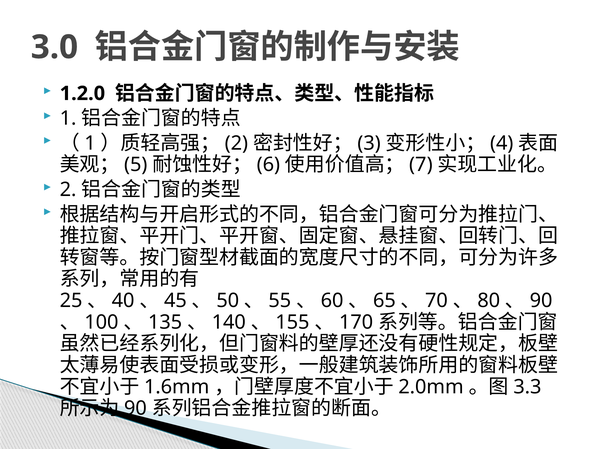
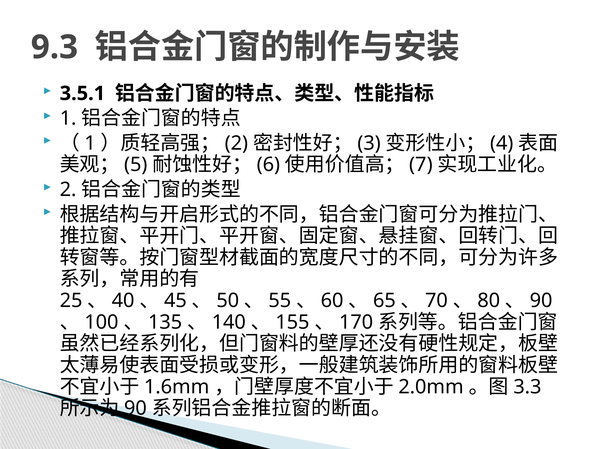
3.0: 3.0 -> 9.3
1.2.0: 1.2.0 -> 3.5.1
